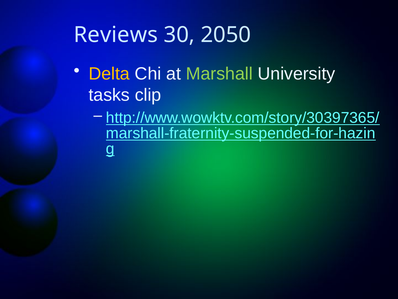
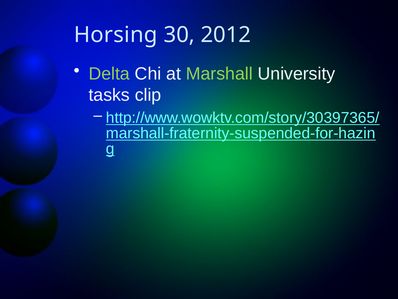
Reviews: Reviews -> Horsing
2050: 2050 -> 2012
Delta colour: yellow -> light green
